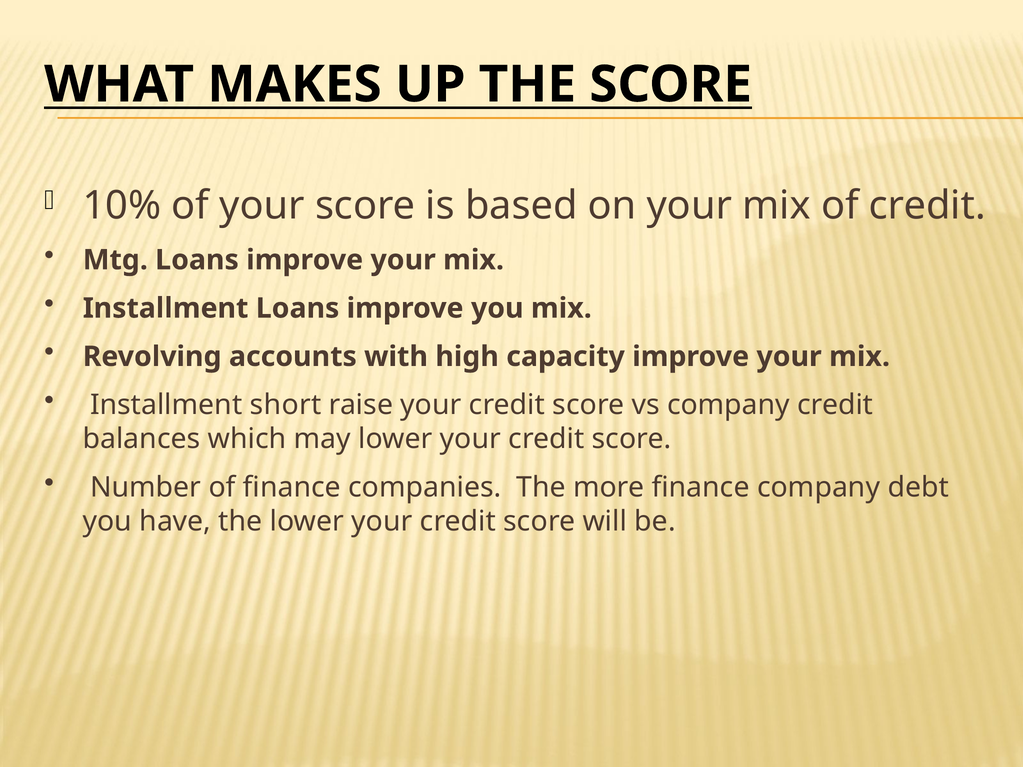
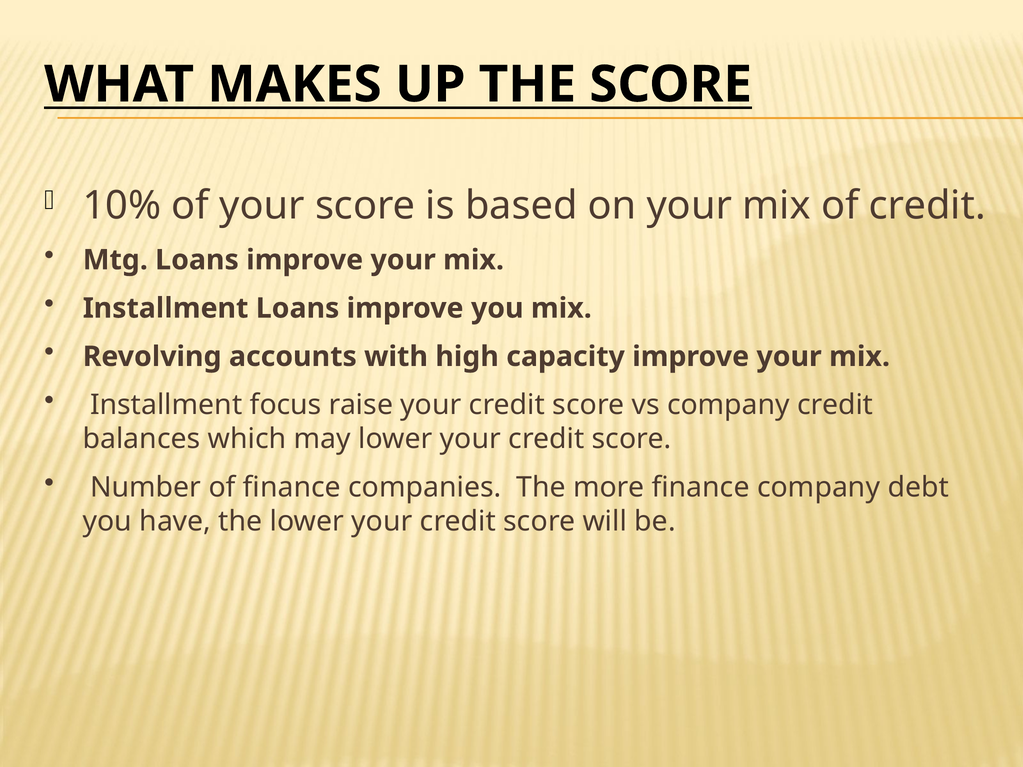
short: short -> focus
